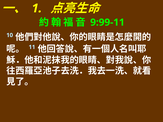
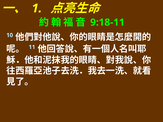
9:99-11: 9:99-11 -> 9:18-11
